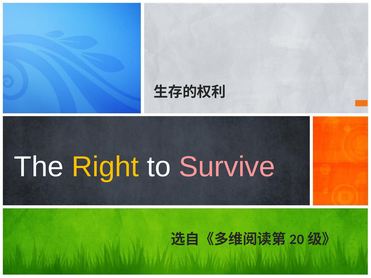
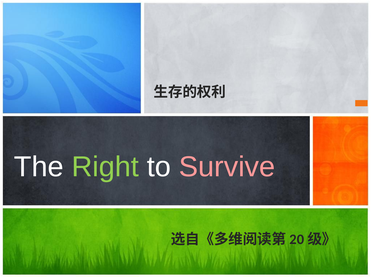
Right colour: yellow -> light green
